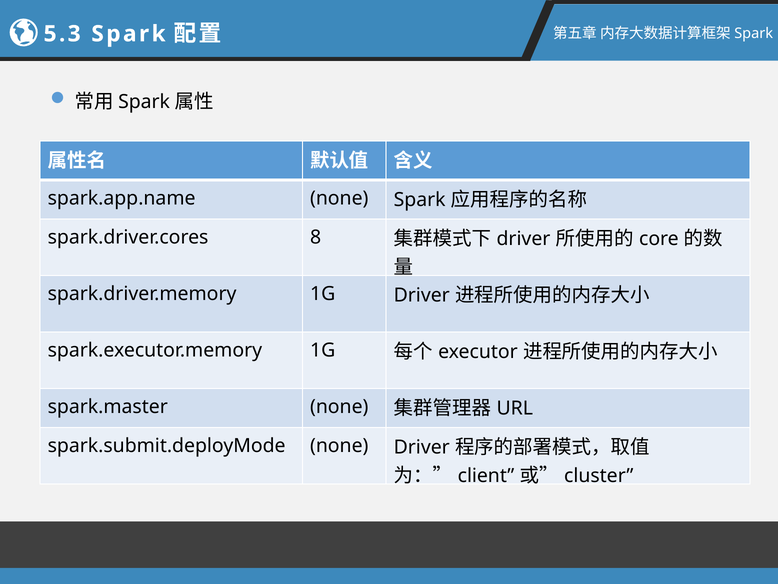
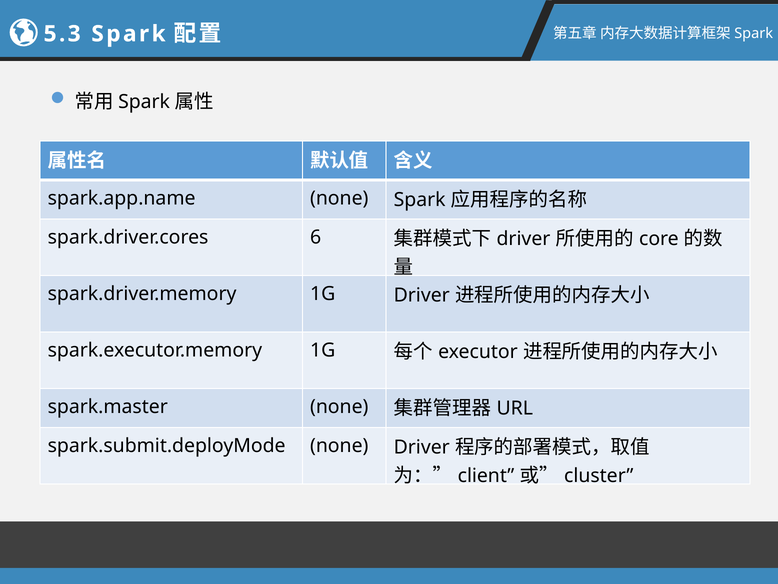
8: 8 -> 6
